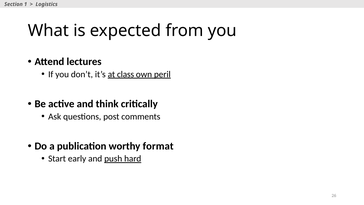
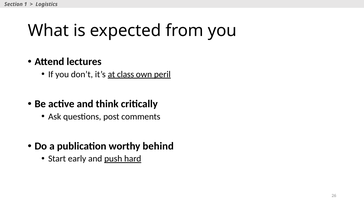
format: format -> behind
